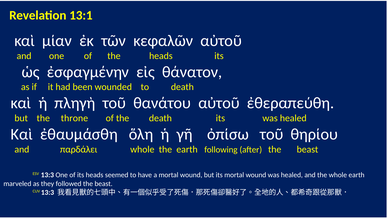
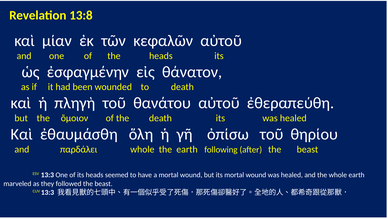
13:1: 13:1 -> 13:8
throne: throne -> ὅμοιον
